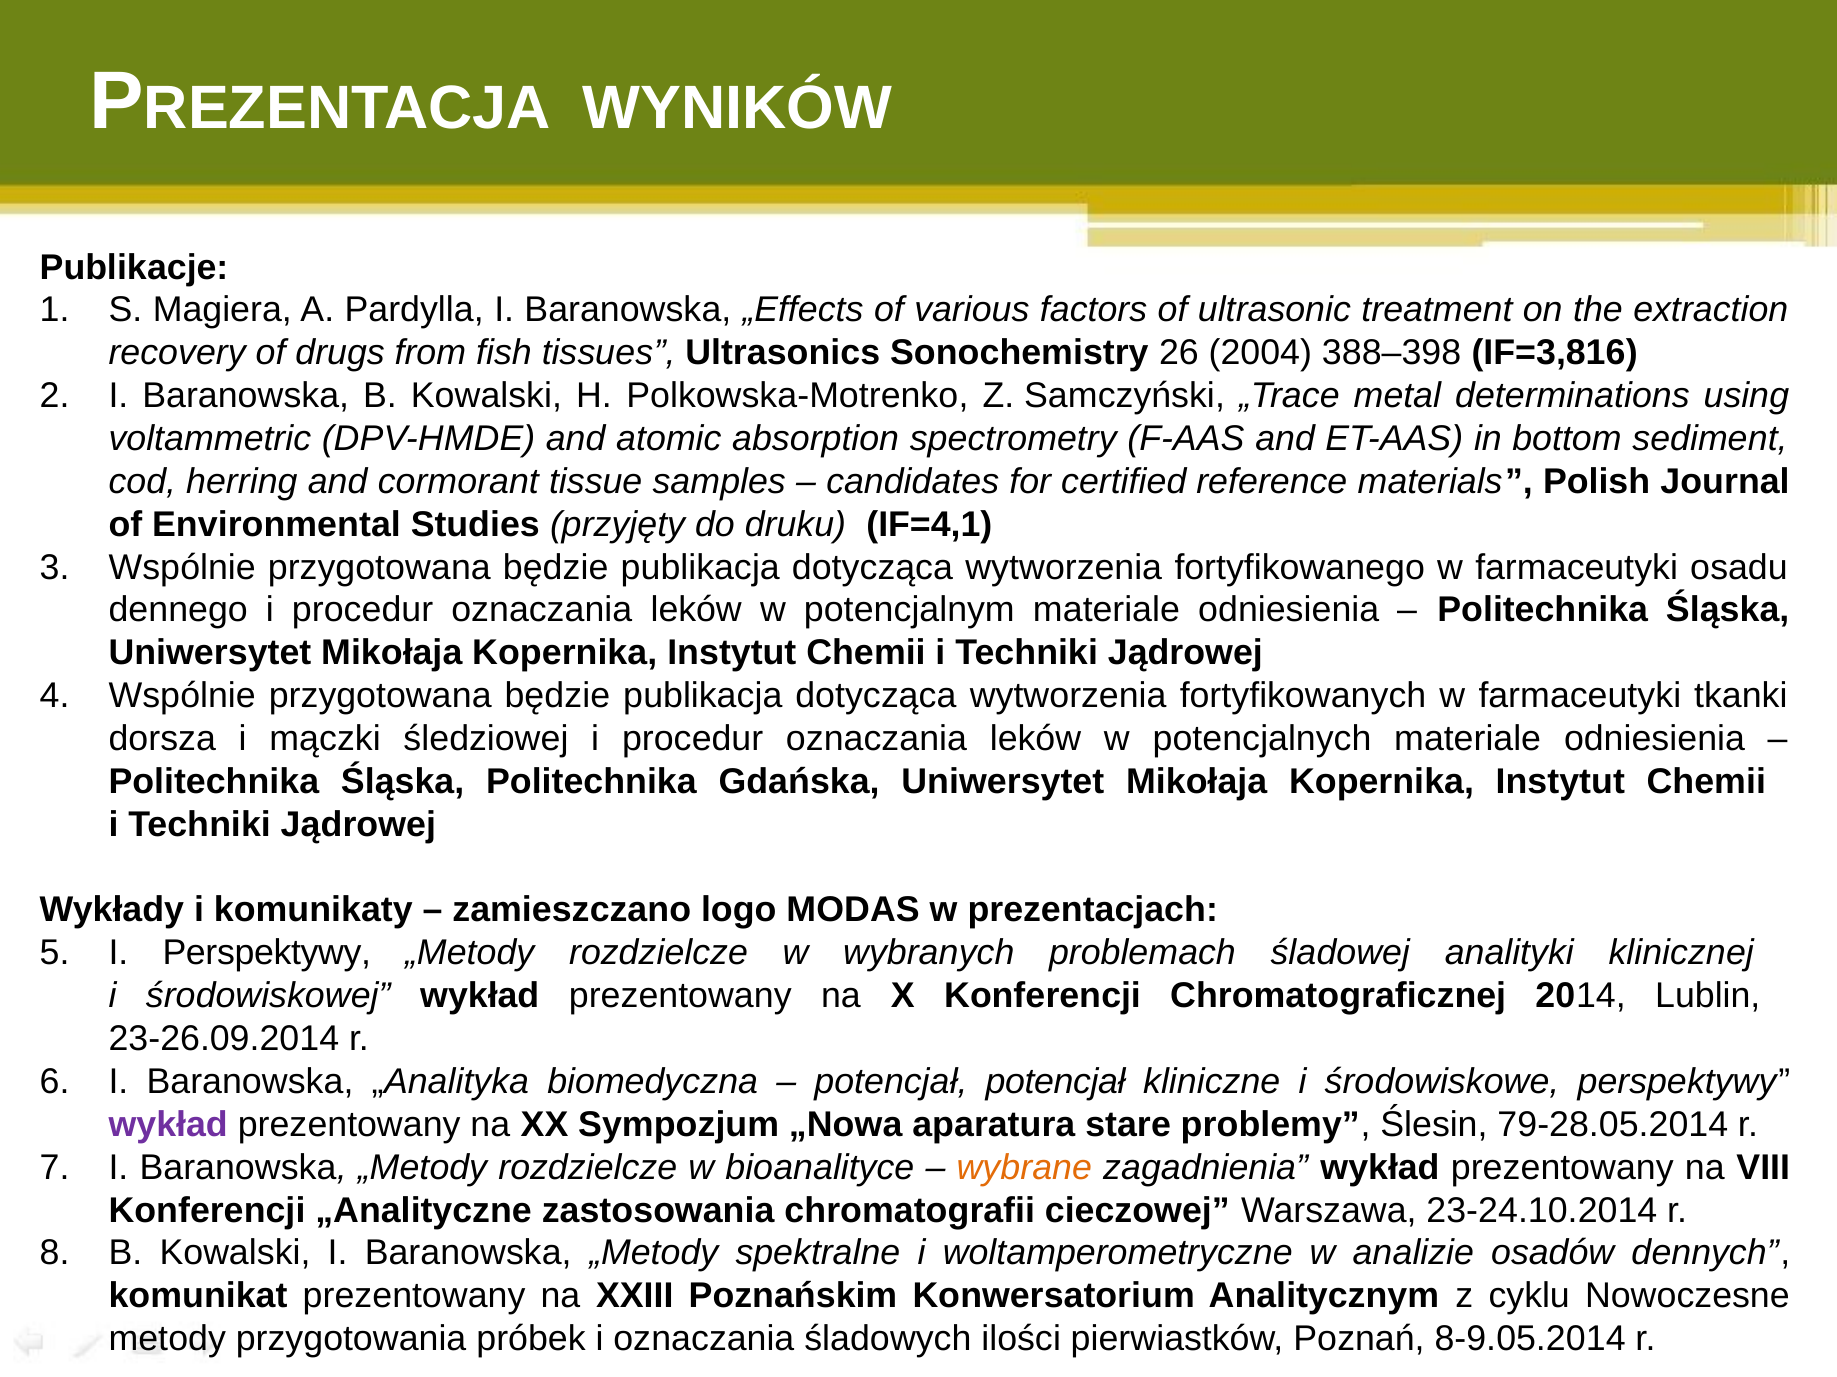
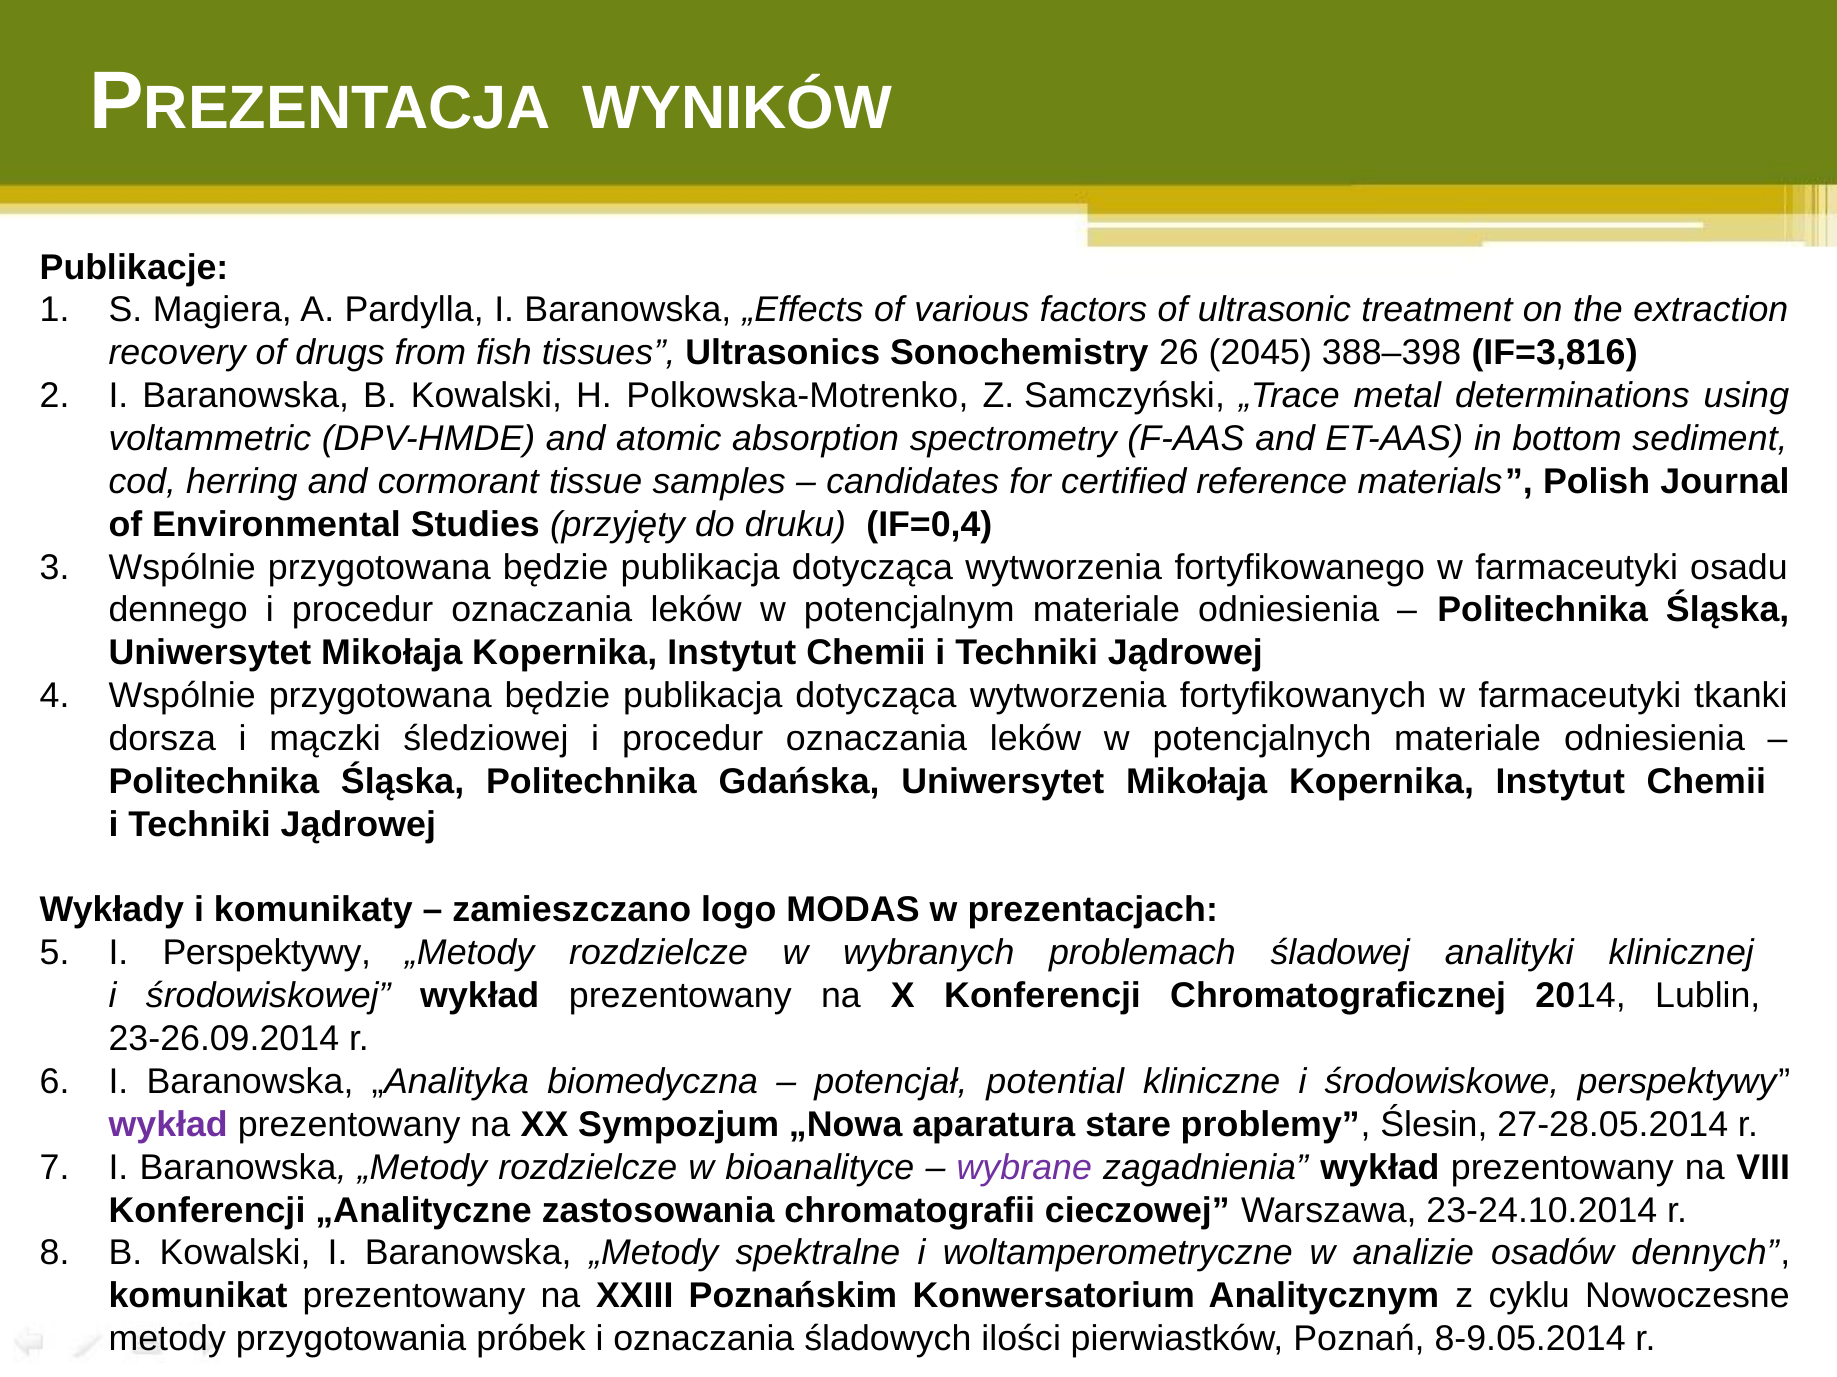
2004: 2004 -> 2045
IF=4,1: IF=4,1 -> IF=0,4
potencjał potencjał: potencjał -> potential
79-28.05.2014: 79-28.05.2014 -> 27-28.05.2014
wybrane colour: orange -> purple
